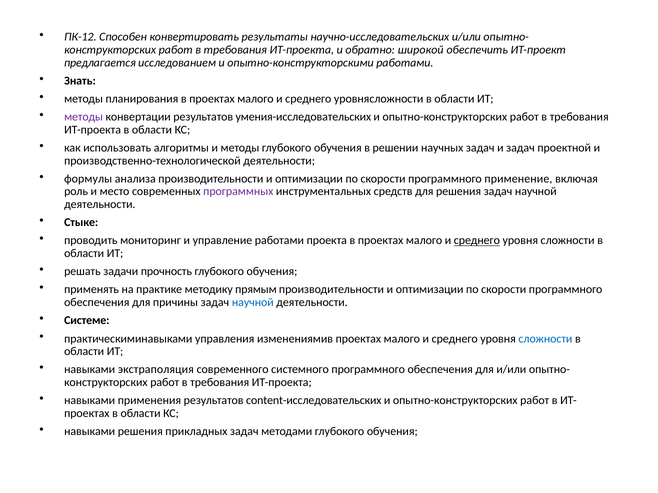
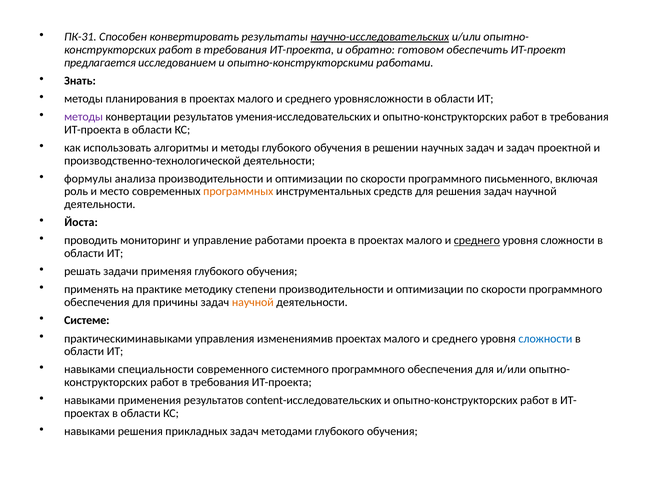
ПК-12: ПК-12 -> ПК-31
научно-исследовательских underline: none -> present
широкой: широкой -> готовом
применение: применение -> письменного
программных colour: purple -> orange
Стыке: Стыке -> Йоста
прочность: прочность -> применяя
прямым: прямым -> степени
научной at (253, 303) colour: blue -> orange
экстраполяция: экстраполяция -> специальности
